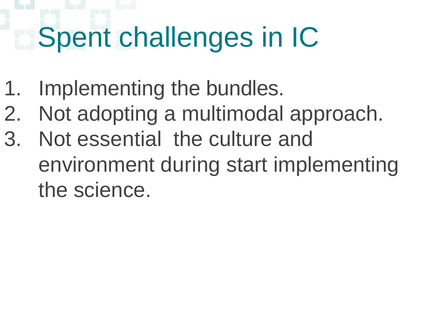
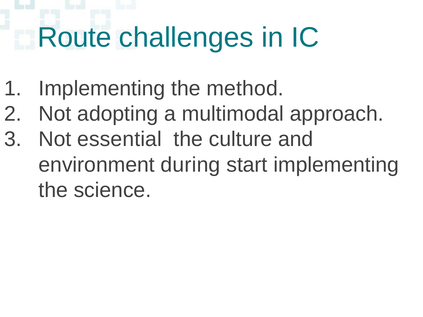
Spent: Spent -> Route
bundles: bundles -> method
